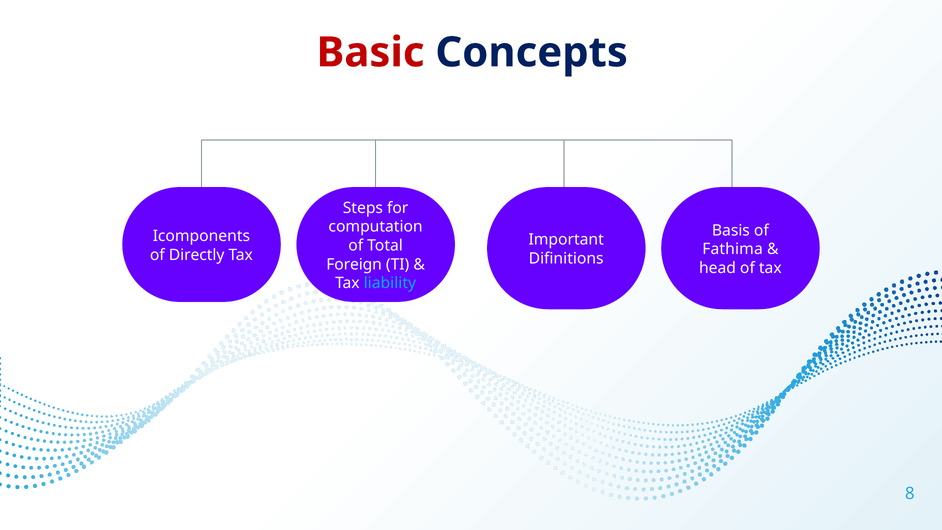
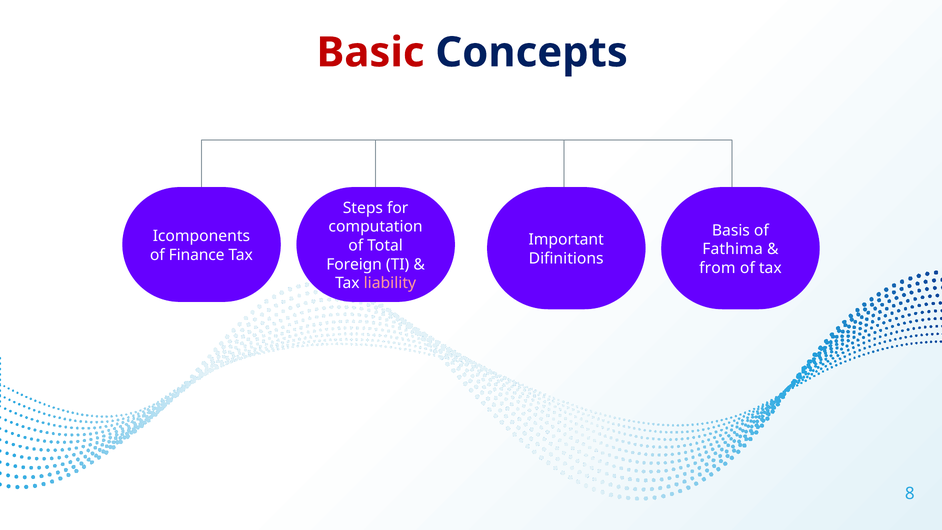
Directly: Directly -> Finance
head: head -> from
liability colour: light blue -> pink
